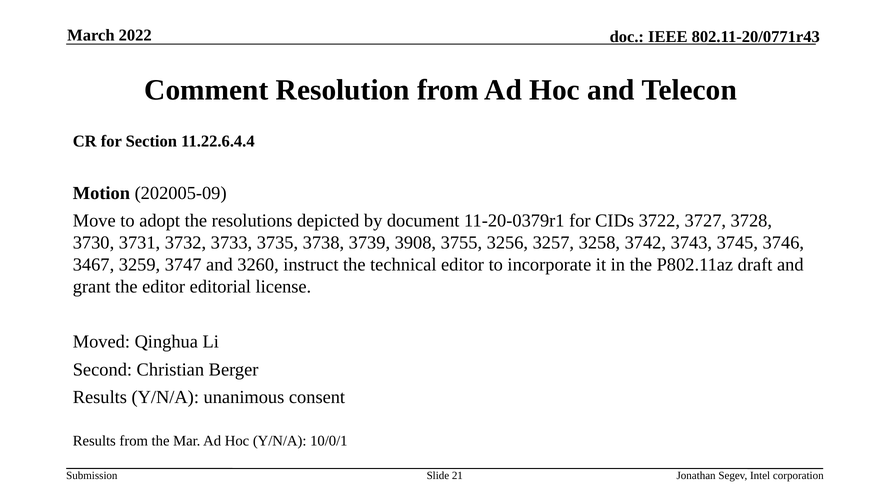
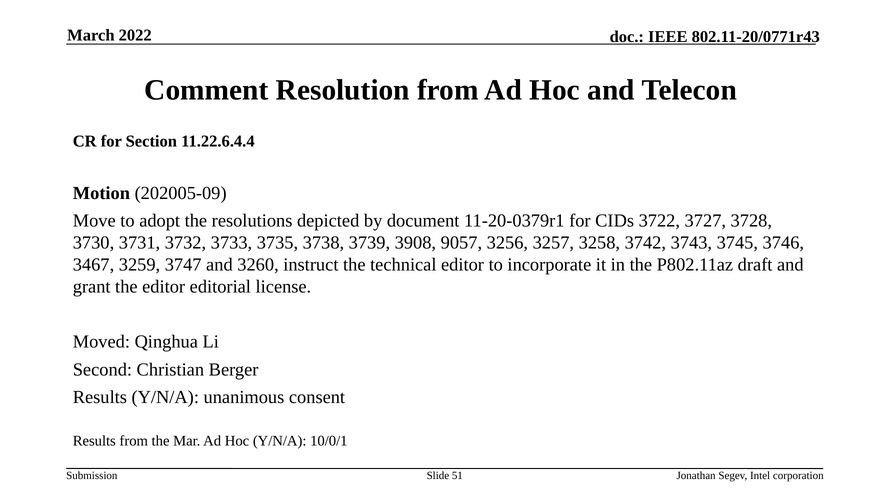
3755: 3755 -> 9057
21: 21 -> 51
